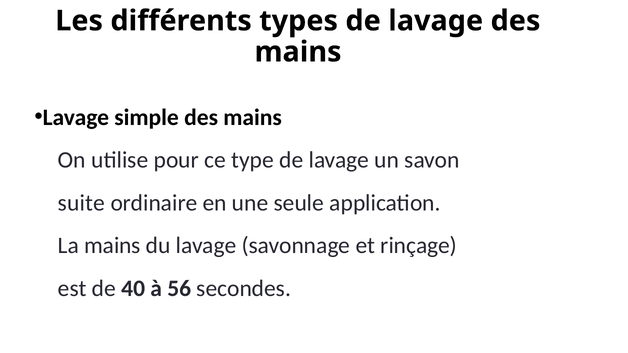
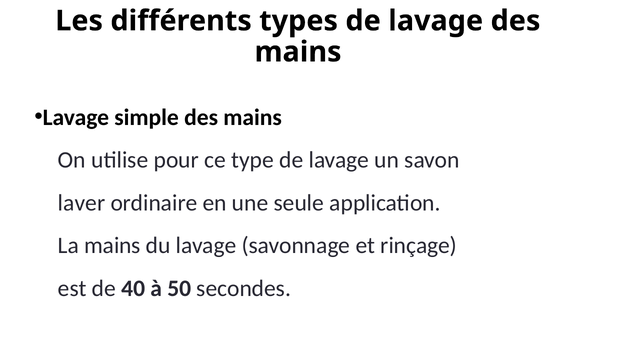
suite: suite -> laver
56: 56 -> 50
